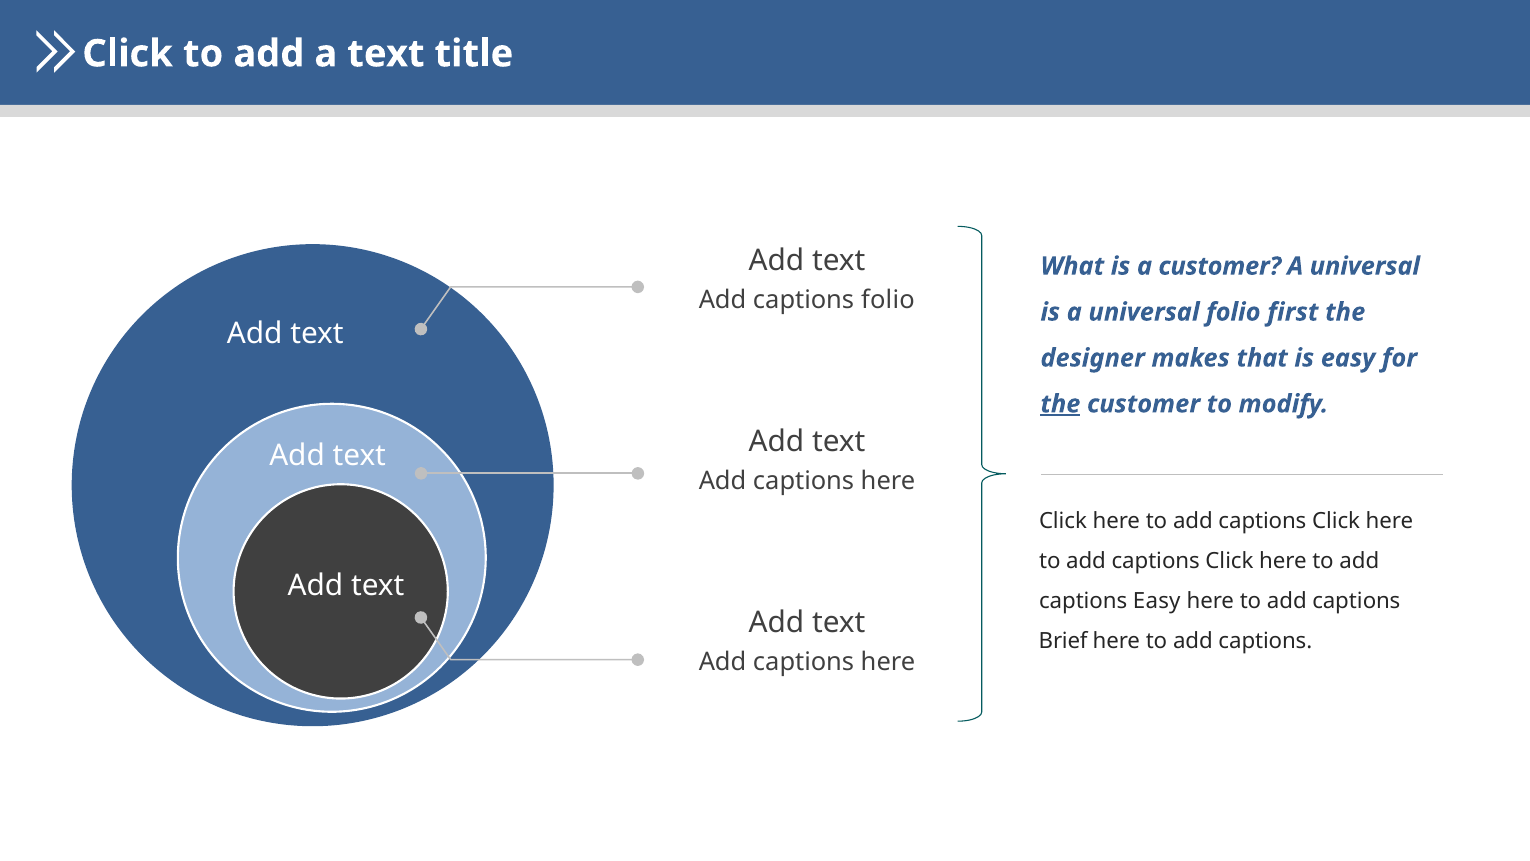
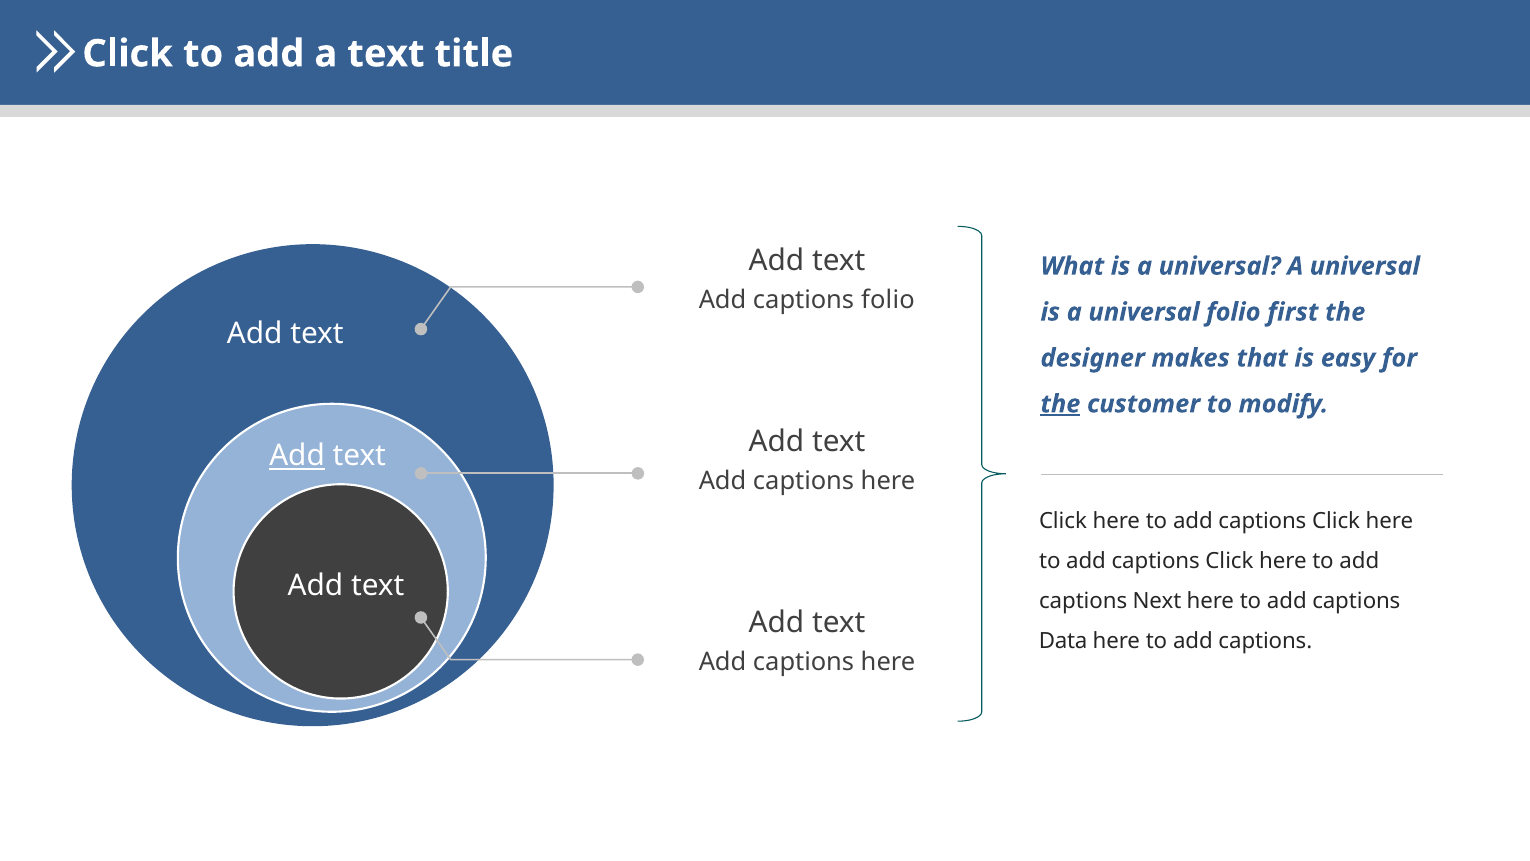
What is a customer: customer -> universal
Add at (297, 456) underline: none -> present
captions Easy: Easy -> Next
Brief: Brief -> Data
